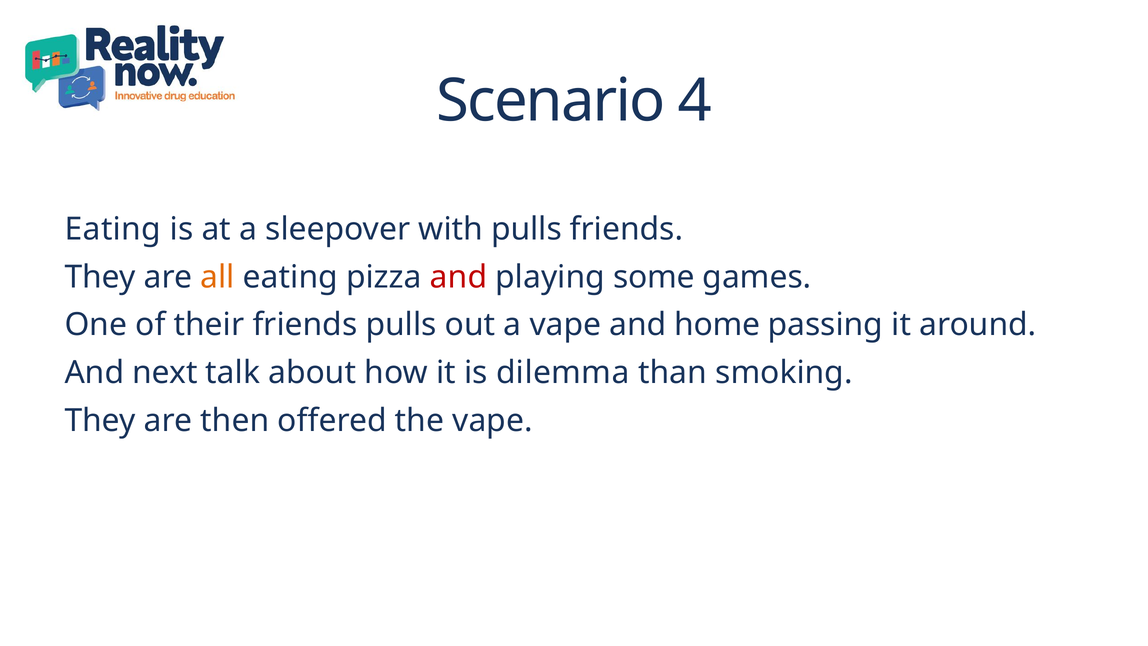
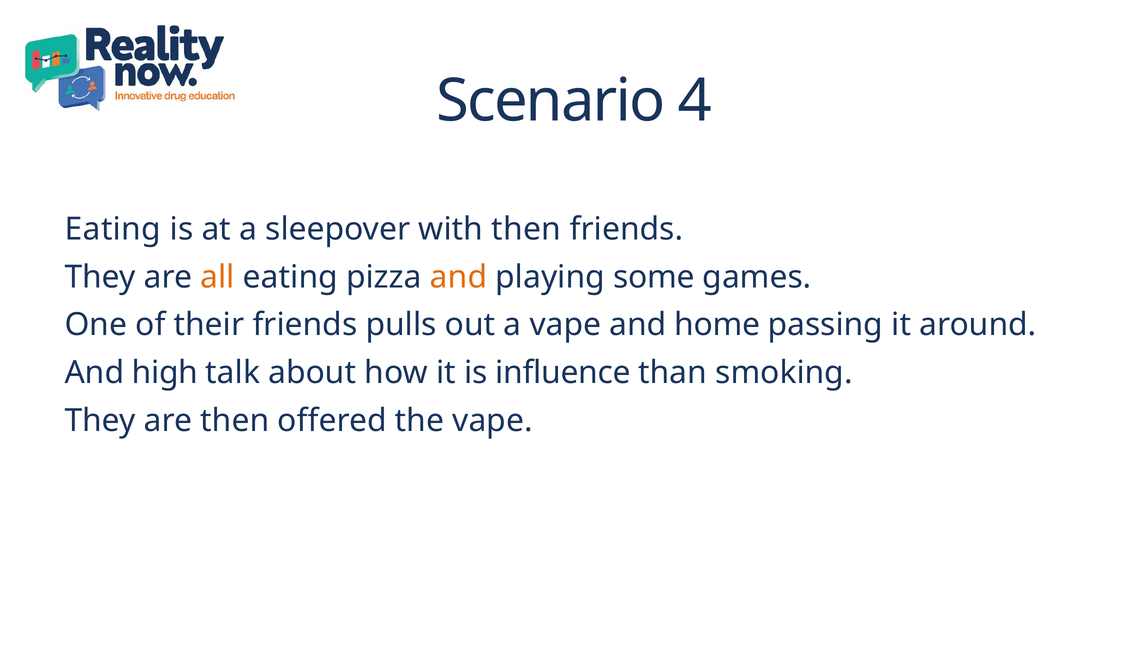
with pulls: pulls -> then
and at (459, 277) colour: red -> orange
next: next -> high
dilemma: dilemma -> influence
